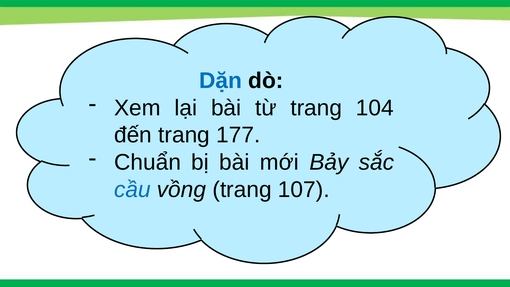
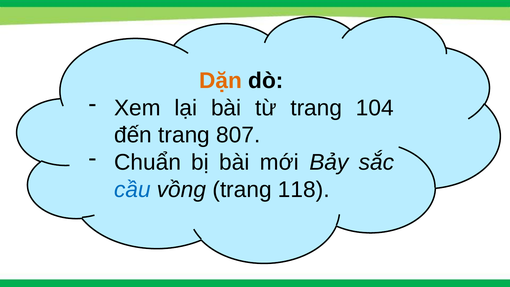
Dặn colour: blue -> orange
177: 177 -> 807
107: 107 -> 118
